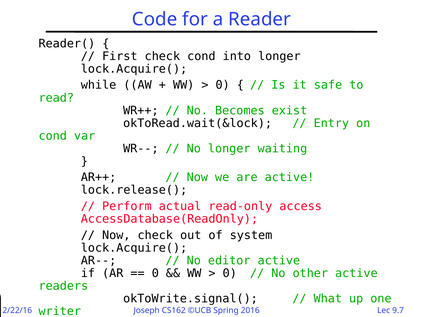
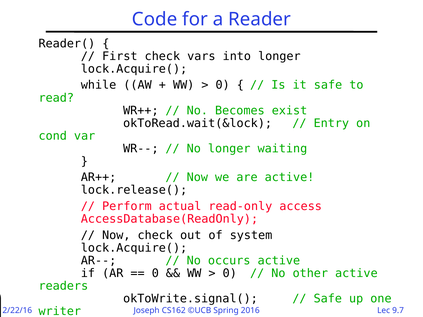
check cond: cond -> vars
editor: editor -> occurs
What at (328, 299): What -> Safe
